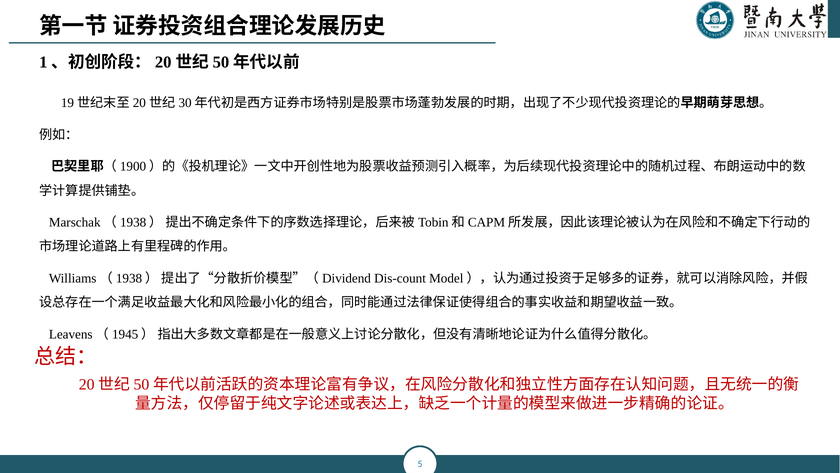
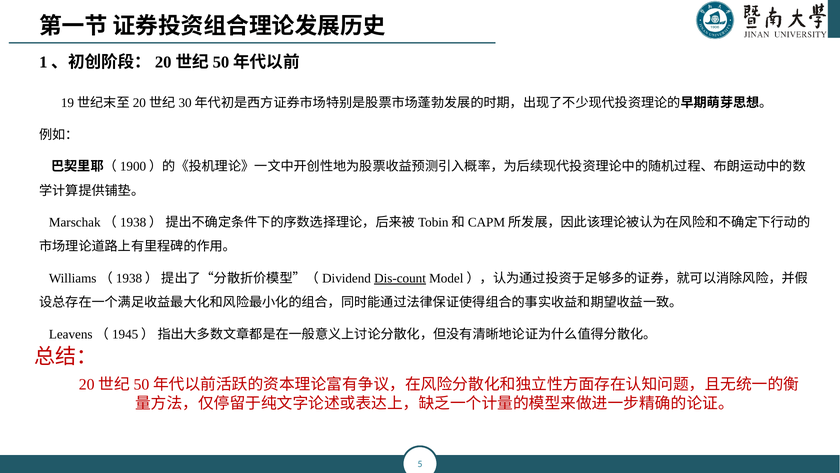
Dis-count underline: none -> present
